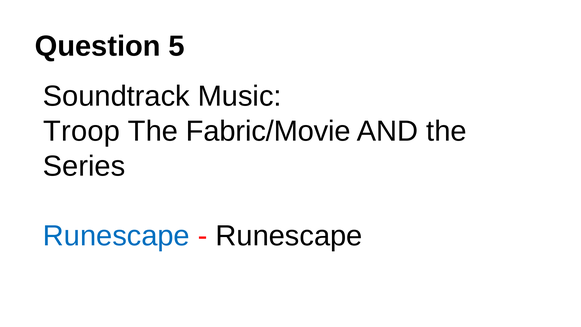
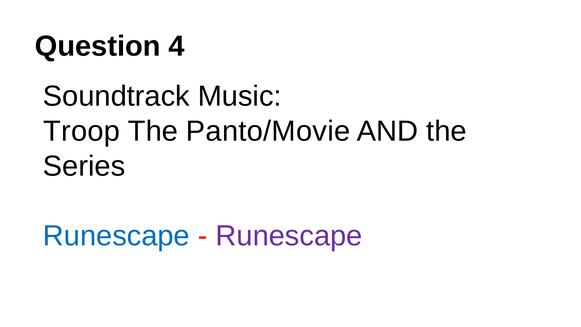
5: 5 -> 4
Fabric/Movie: Fabric/Movie -> Panto/Movie
Runescape at (289, 236) colour: black -> purple
